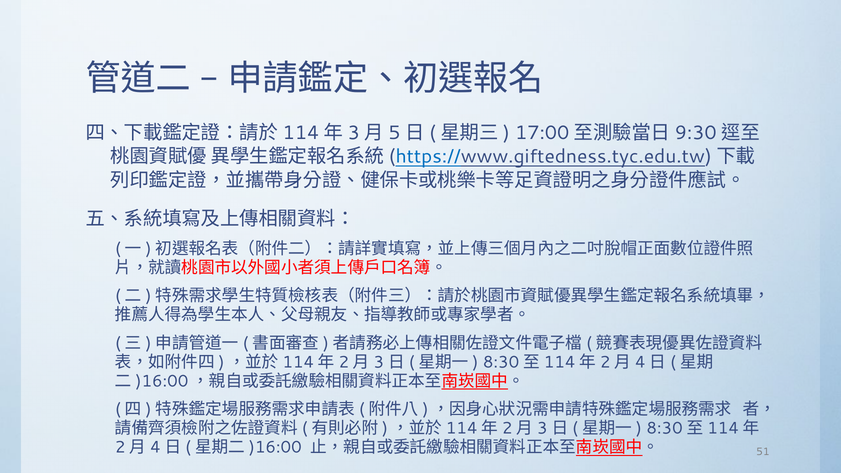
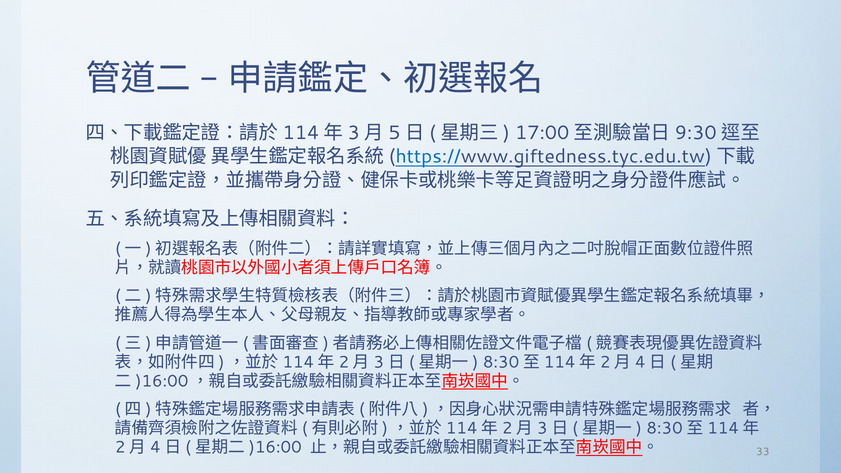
51: 51 -> 33
